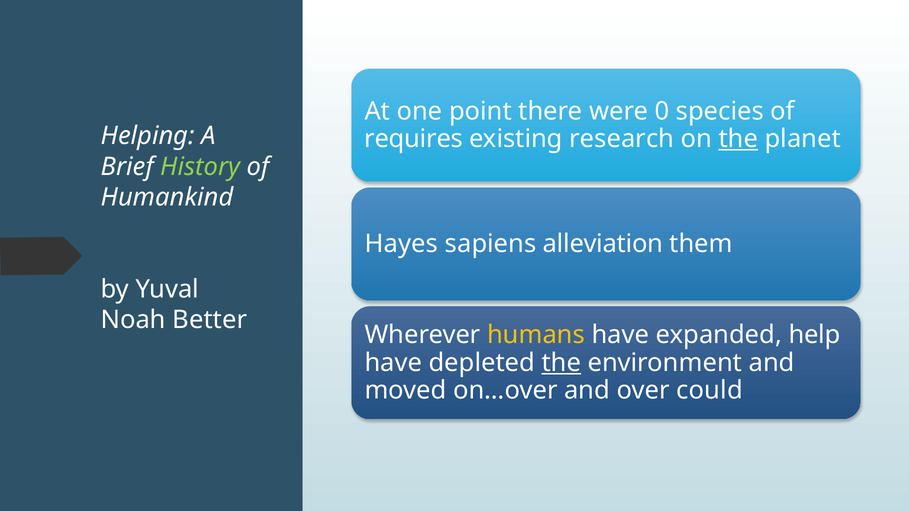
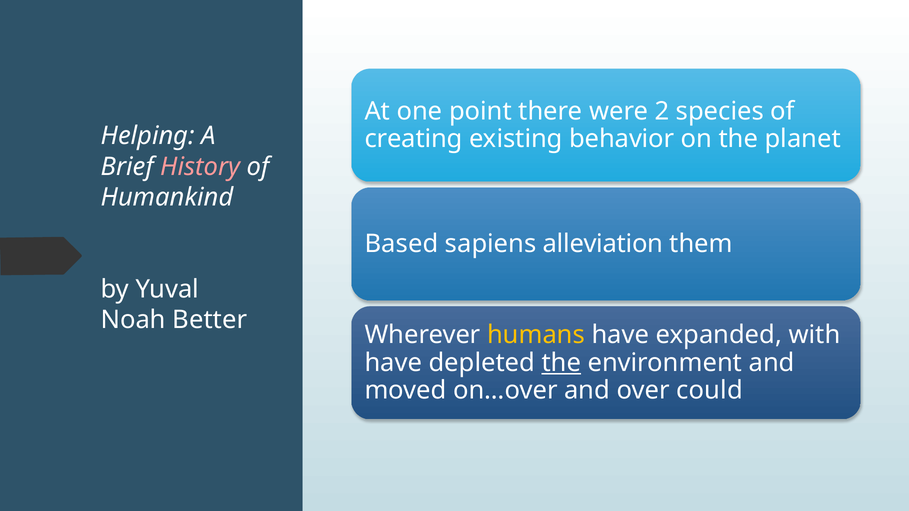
0: 0 -> 2
requires: requires -> creating
research: research -> behavior
the at (738, 139) underline: present -> none
History colour: light green -> pink
Hayes: Hayes -> Based
help: help -> with
